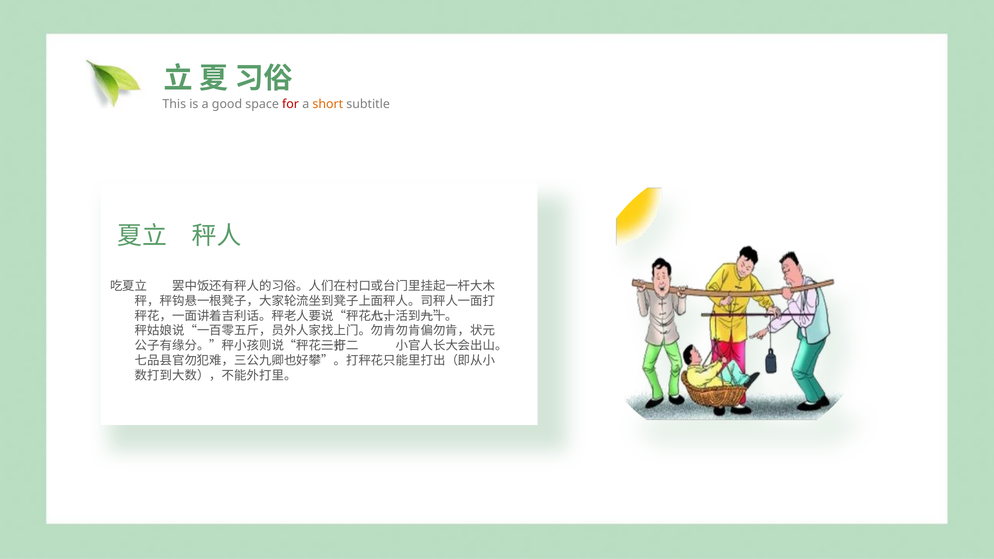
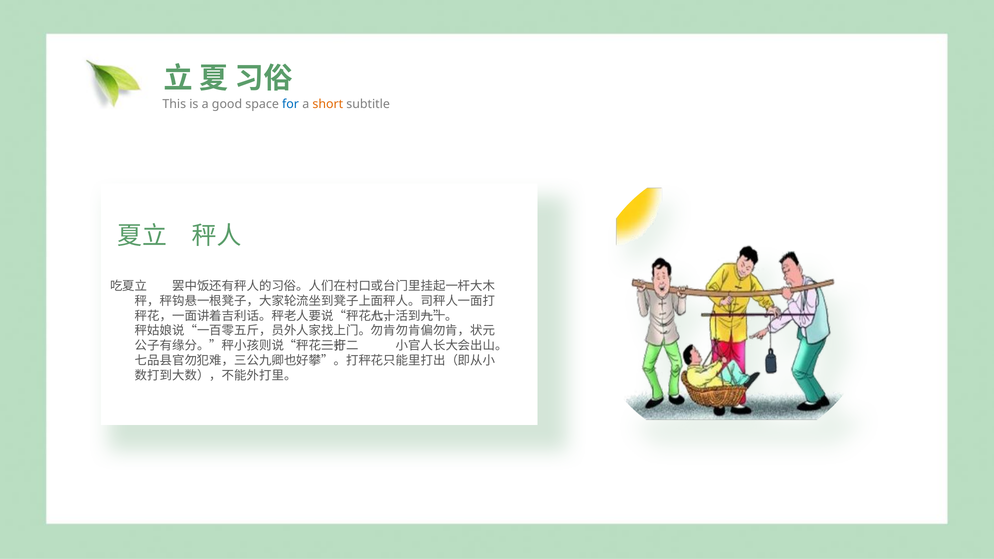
for colour: red -> blue
